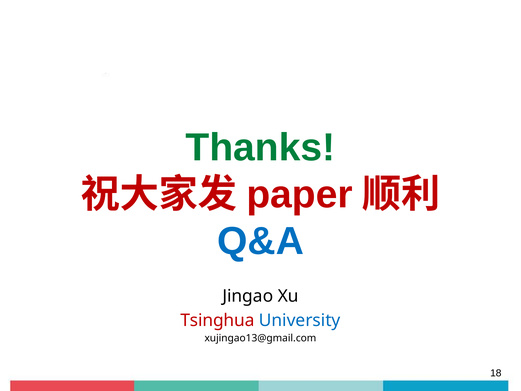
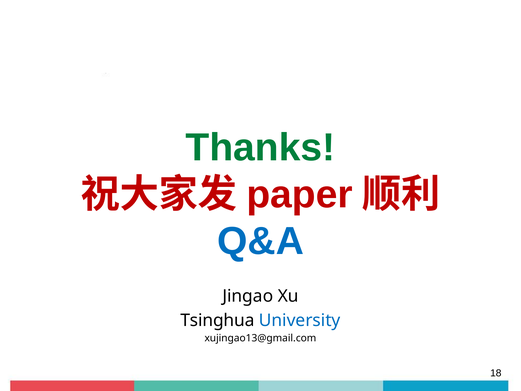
Tsinghua colour: red -> black
